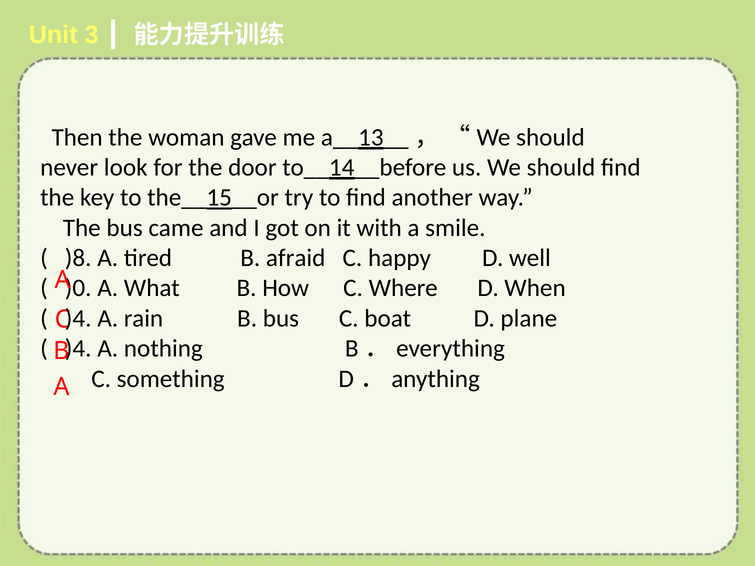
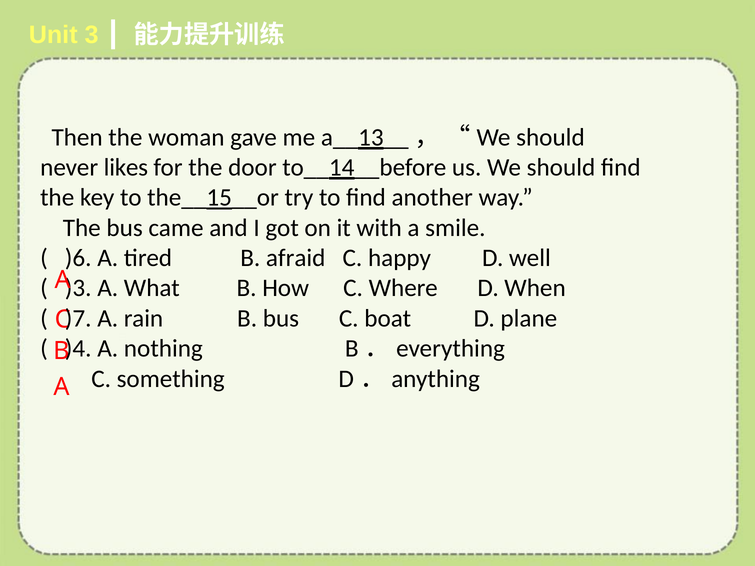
look: look -> likes
)8: )8 -> )6
)0: )0 -> )3
)4 at (78, 319): )4 -> )7
